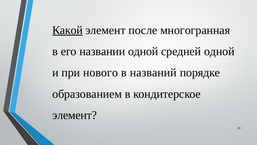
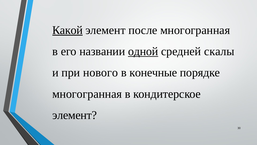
одной at (143, 51) underline: none -> present
средней одной: одной -> скалы
названий: названий -> конечные
образованием at (87, 94): образованием -> многогранная
